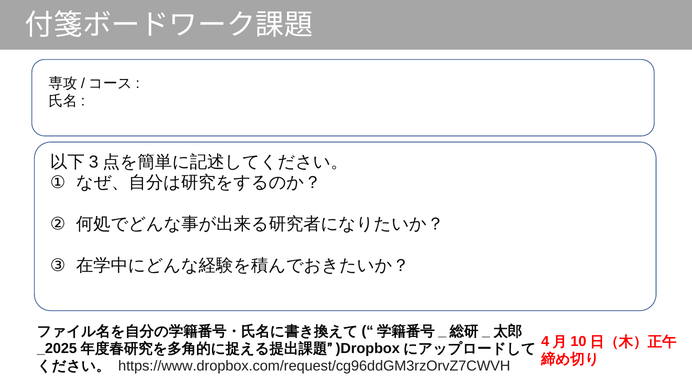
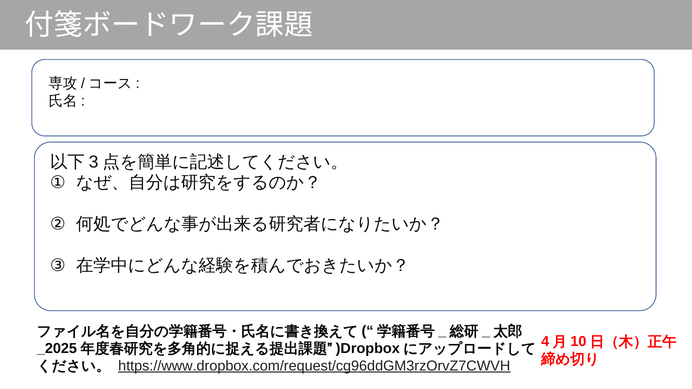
https://www.dropbox.com/request/cg96ddGM3rzOrvZ7CWVH underline: none -> present
